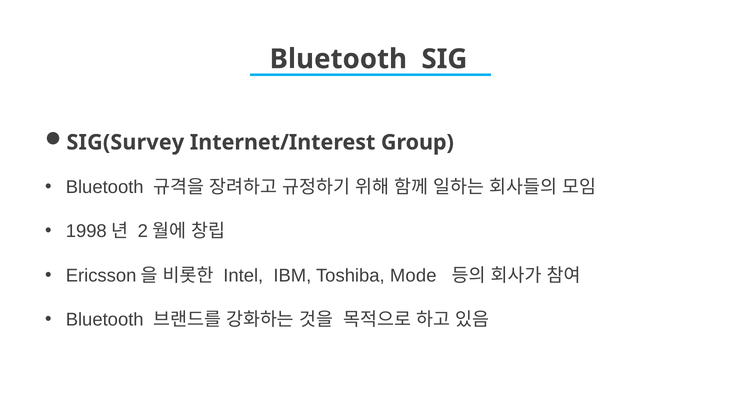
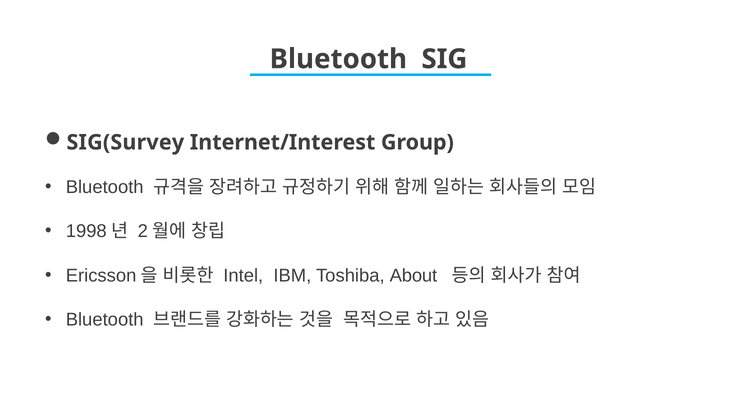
Mode: Mode -> About
